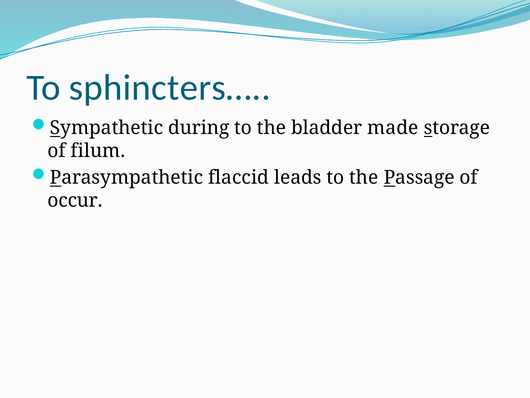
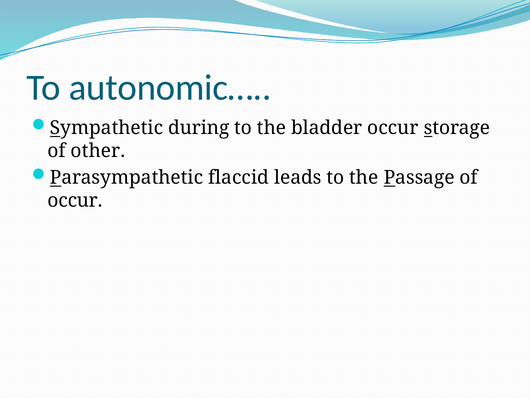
sphincters…: sphincters… -> autonomic…
bladder made: made -> occur
filum: filum -> other
